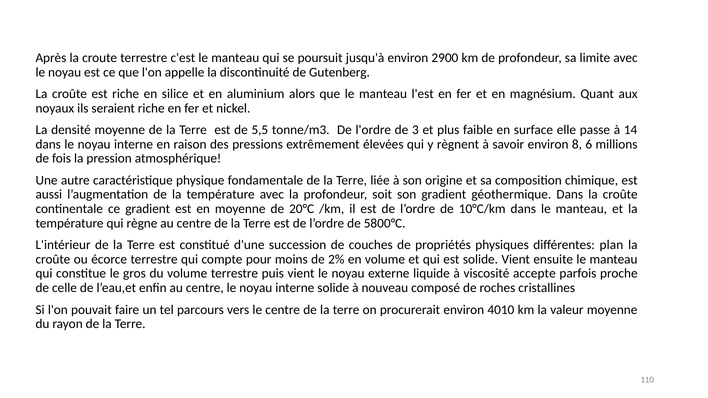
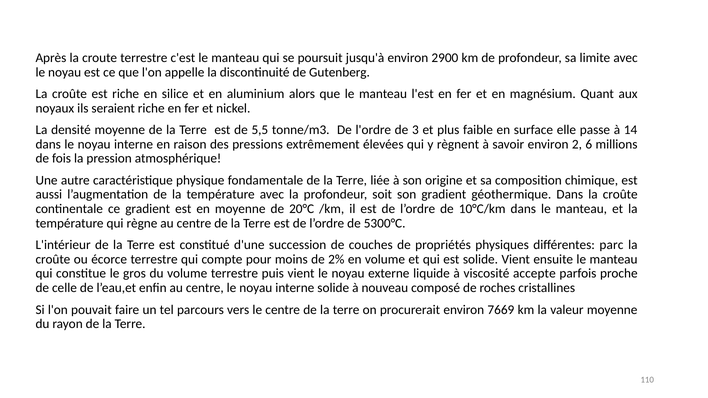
8: 8 -> 2
5800°C: 5800°C -> 5300°C
plan: plan -> parc
4010: 4010 -> 7669
